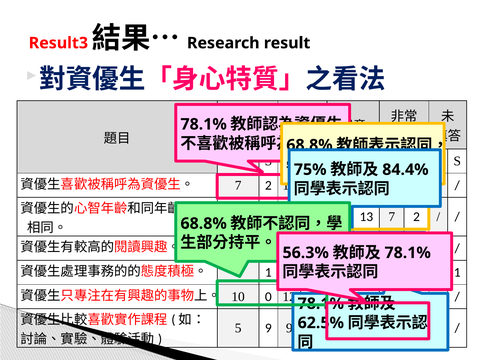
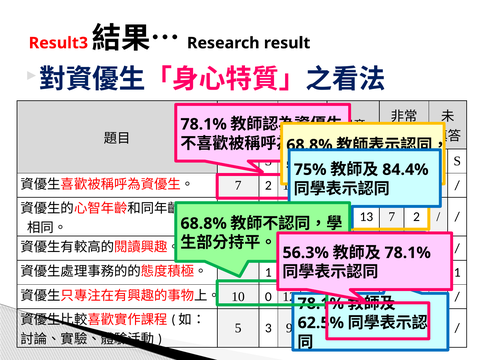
5 9: 9 -> 3
